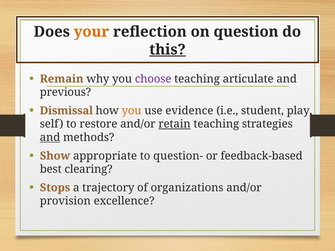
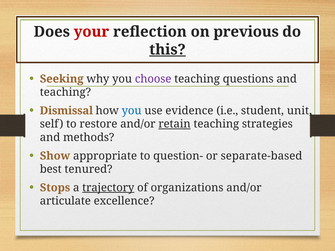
your colour: orange -> red
question: question -> previous
Remain: Remain -> Seeking
articulate: articulate -> questions
previous at (65, 92): previous -> teaching
you at (132, 111) colour: orange -> blue
play: play -> unit
and at (50, 138) underline: present -> none
feedback-based: feedback-based -> separate-based
clearing: clearing -> tenured
trajectory underline: none -> present
provision: provision -> articulate
